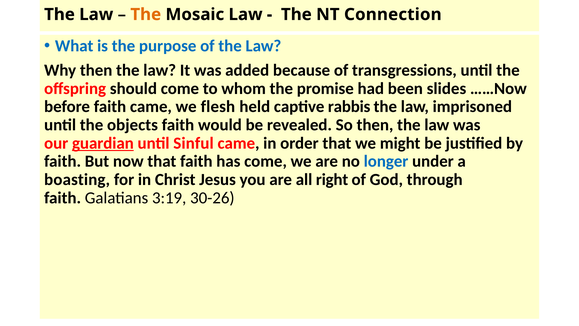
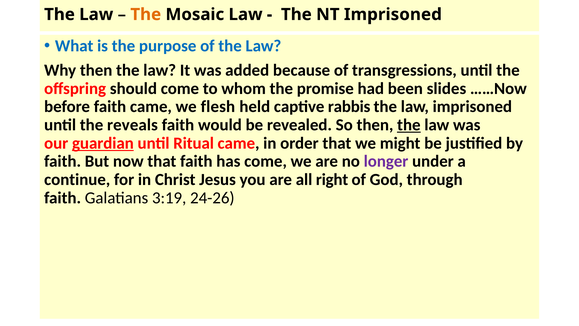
NT Connection: Connection -> Imprisoned
objects: objects -> reveals
the at (409, 125) underline: none -> present
Sinful: Sinful -> Ritual
longer colour: blue -> purple
boasting: boasting -> continue
30-26: 30-26 -> 24-26
